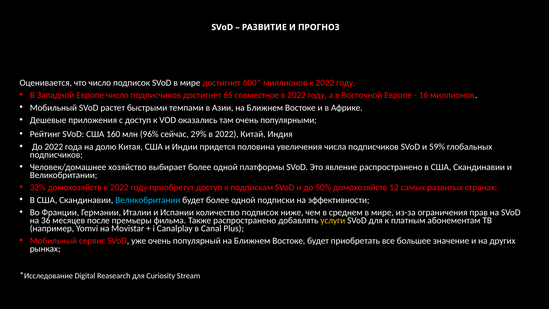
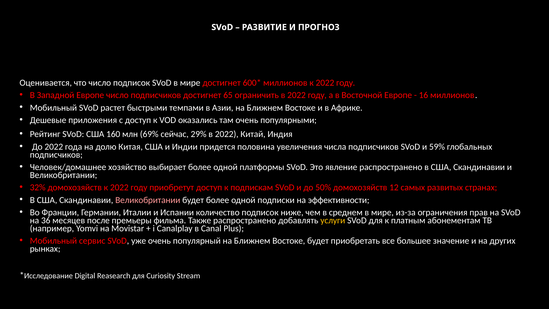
совместное: совместное -> ограничить
96%: 96% -> 69%
Великобритании at (148, 200) colour: light blue -> pink
